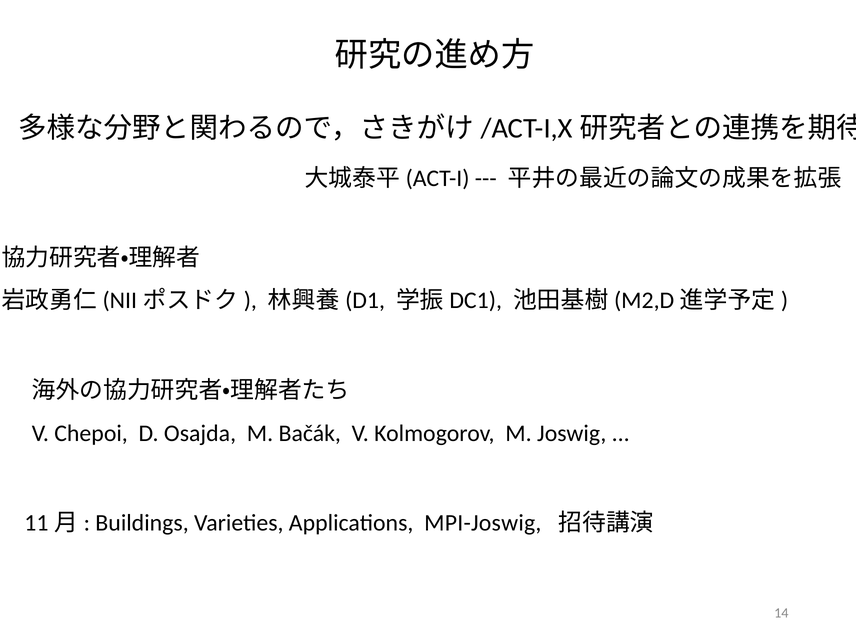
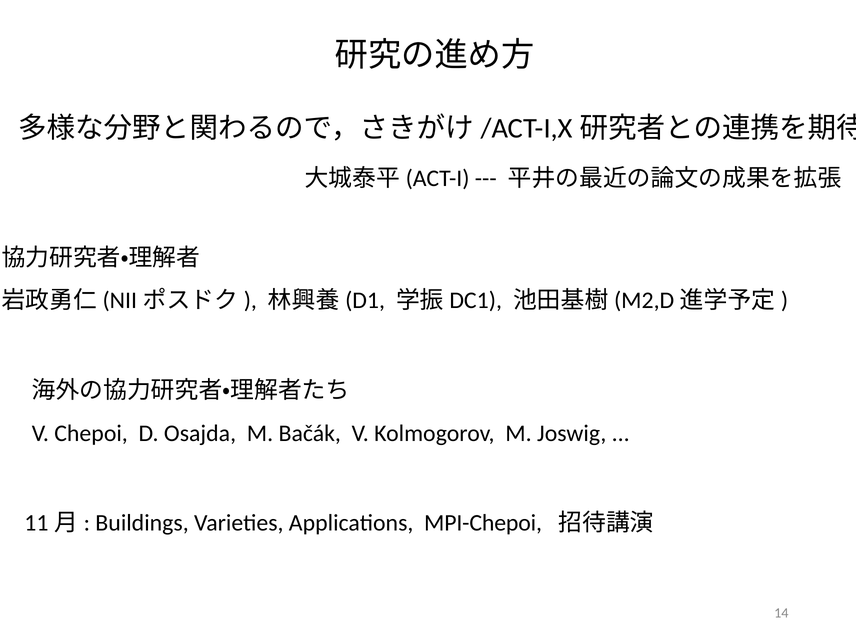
MPI-Joswig: MPI-Joswig -> MPI-Chepoi
